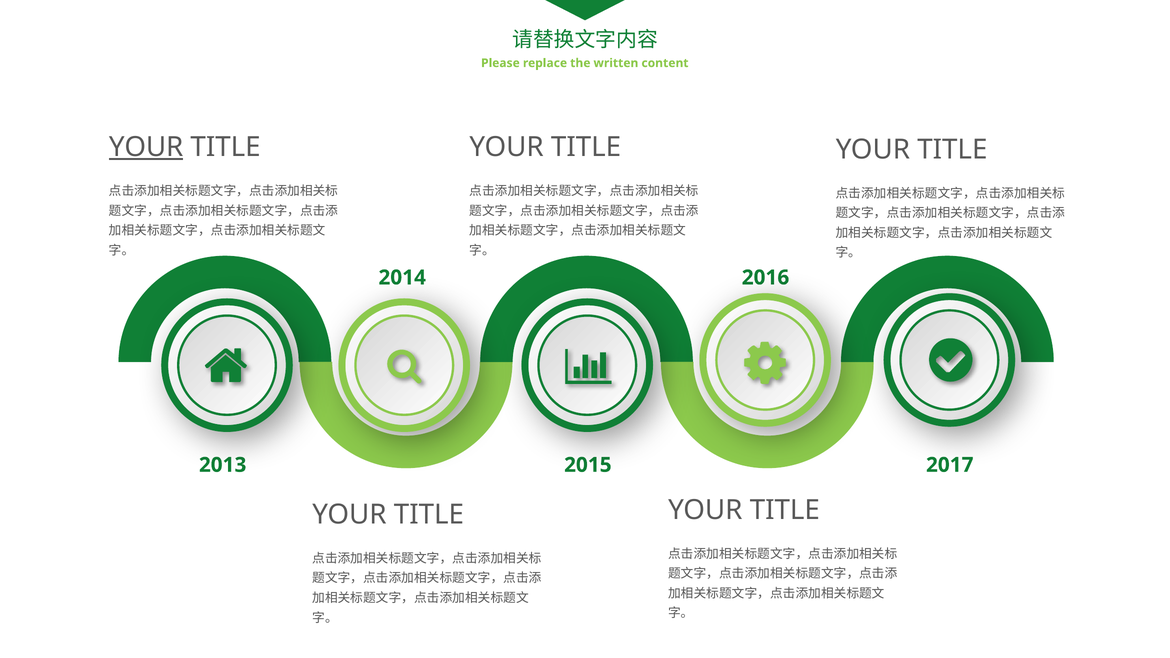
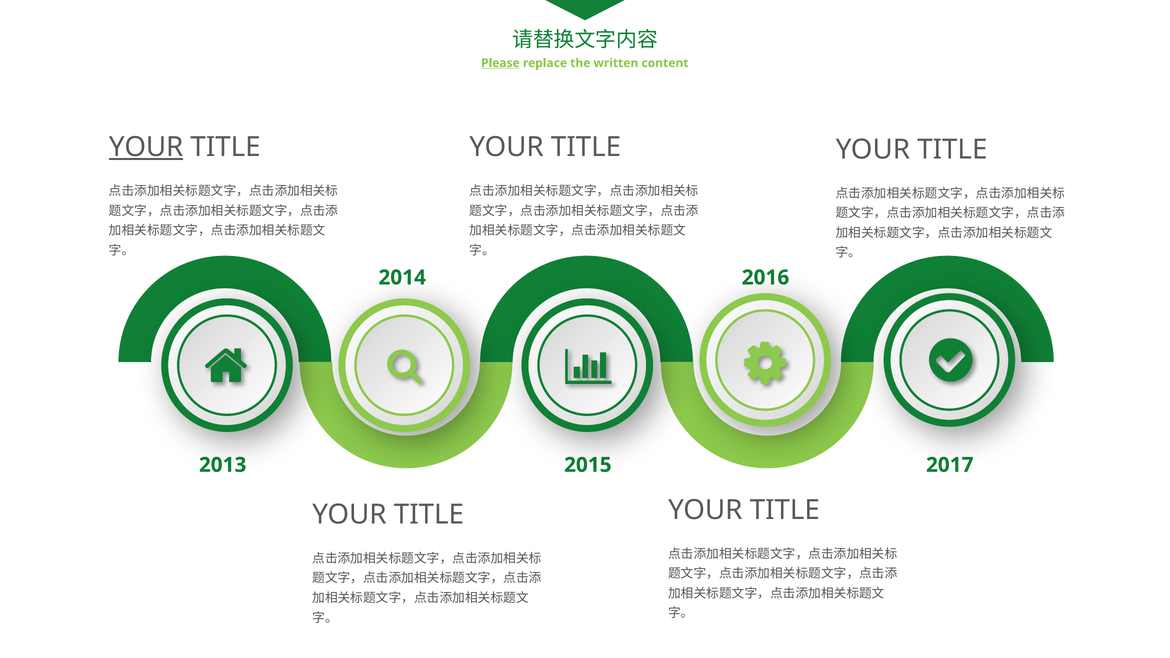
Please underline: none -> present
